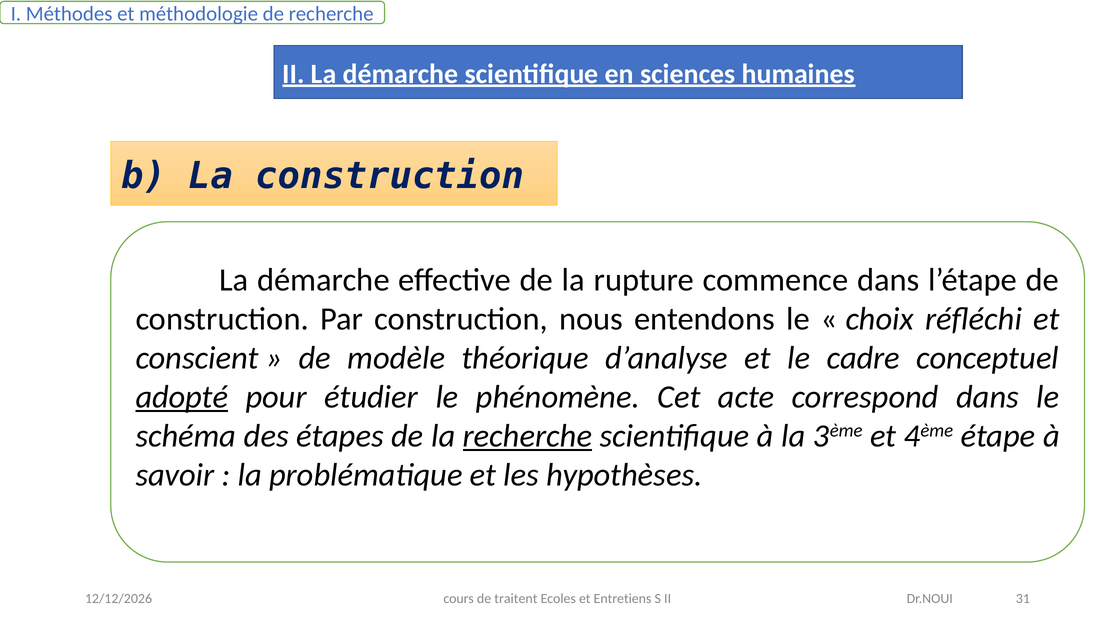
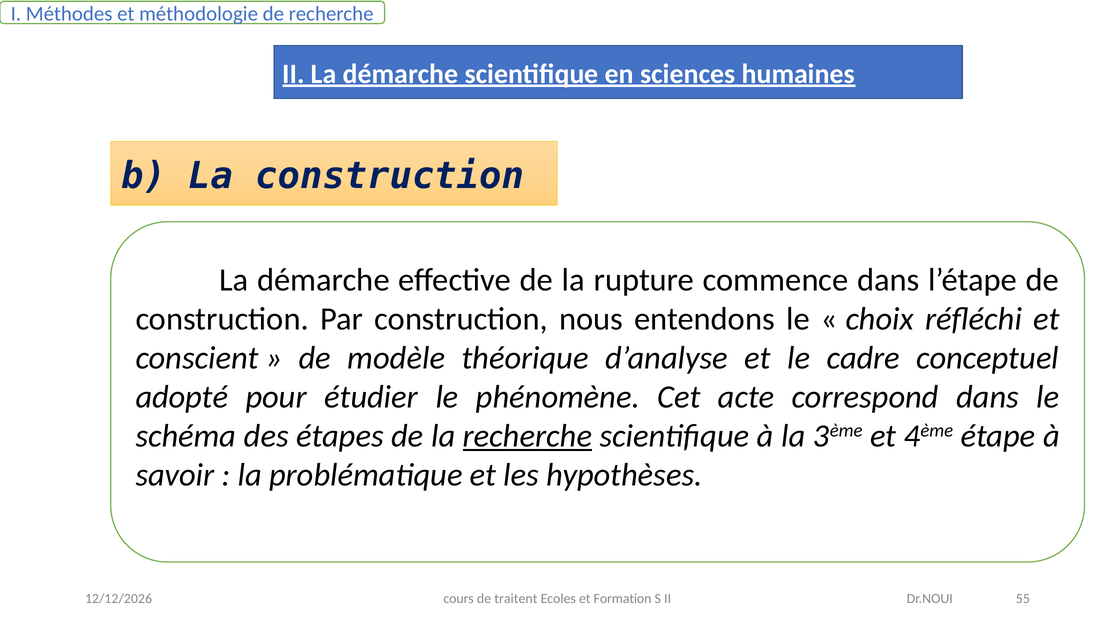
adopté underline: present -> none
Entretiens: Entretiens -> Formation
31: 31 -> 55
